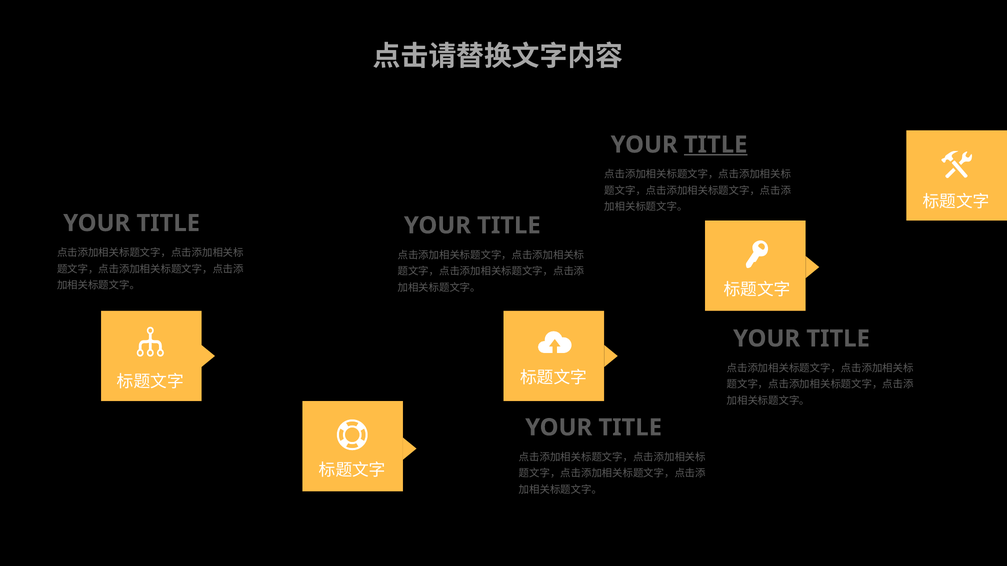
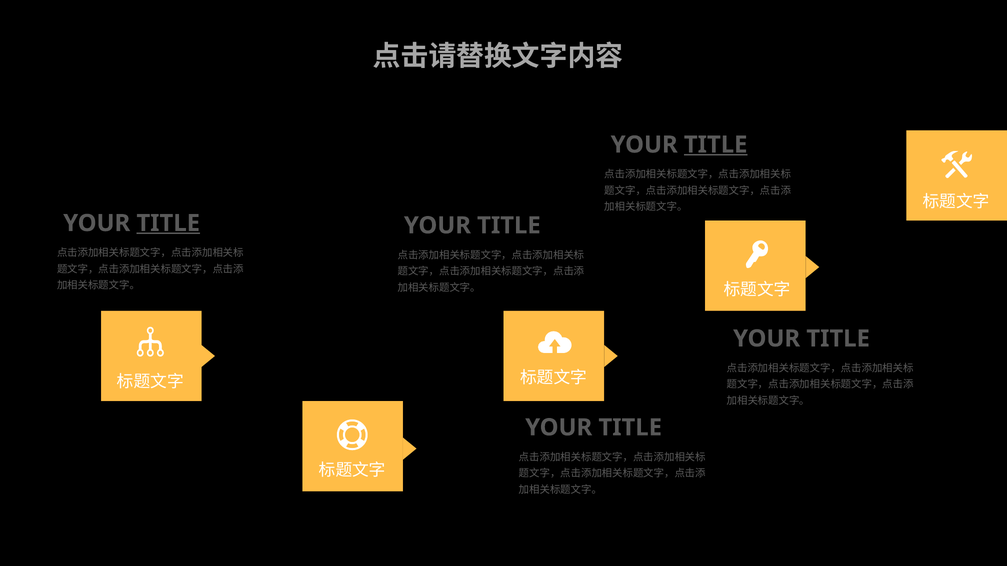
TITLE at (168, 223) underline: none -> present
